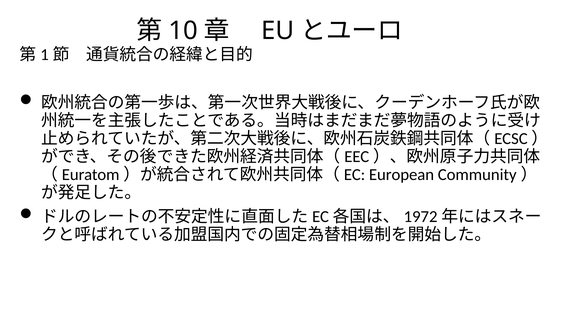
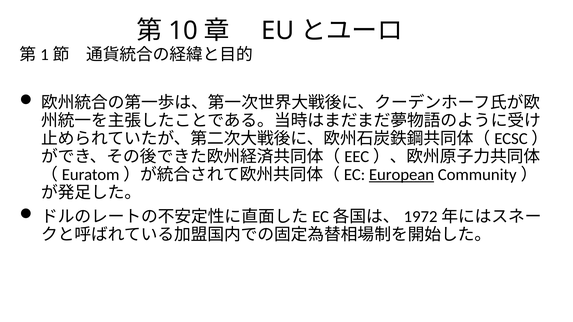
European underline: none -> present
